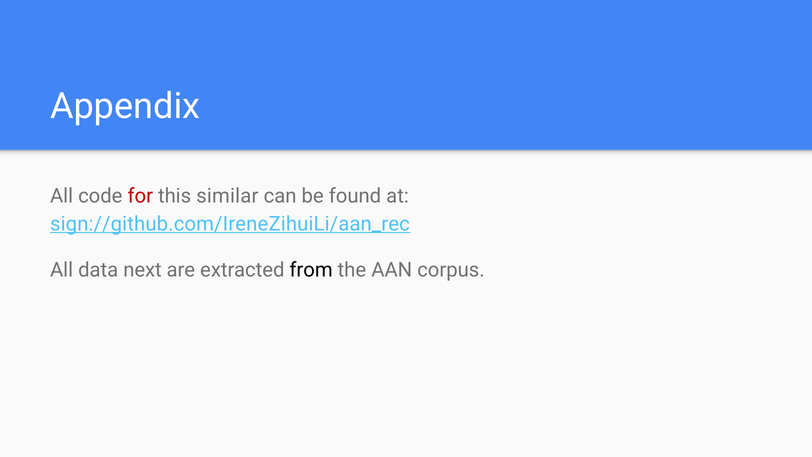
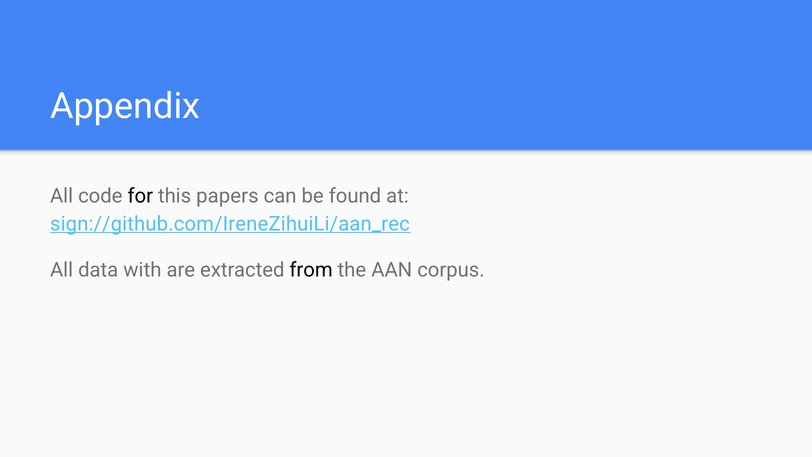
for colour: red -> black
similar: similar -> papers
next: next -> with
